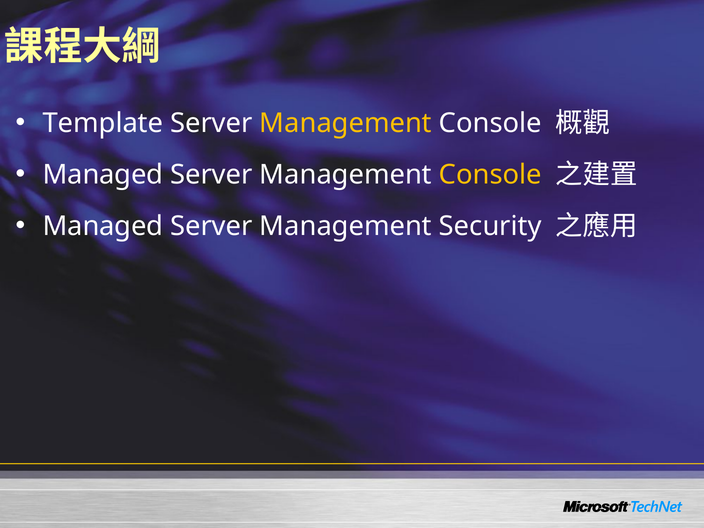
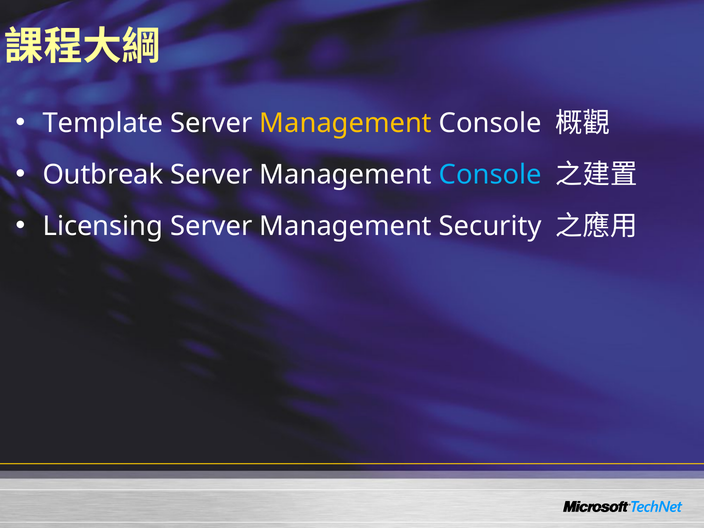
Managed at (103, 175): Managed -> Outbreak
Console at (490, 175) colour: yellow -> light blue
Managed at (103, 226): Managed -> Licensing
